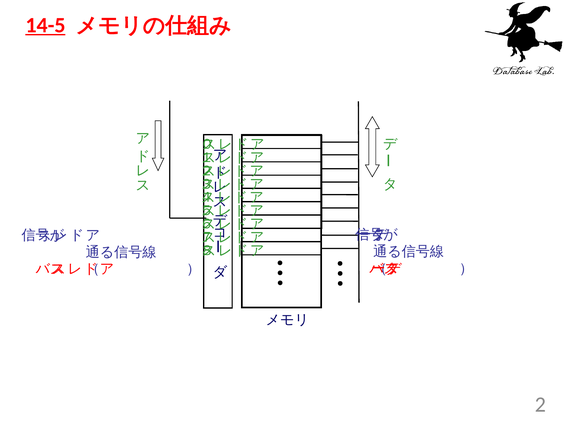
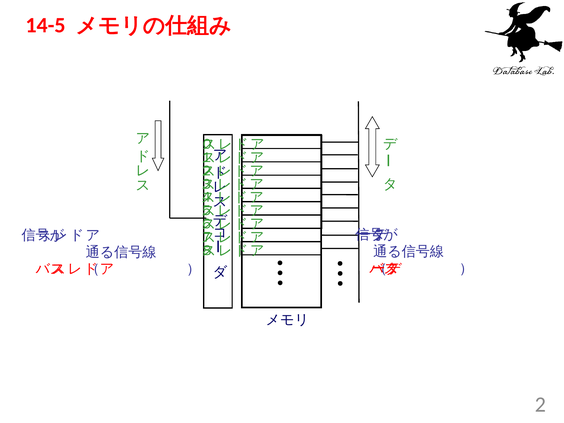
14-5 underline: present -> none
